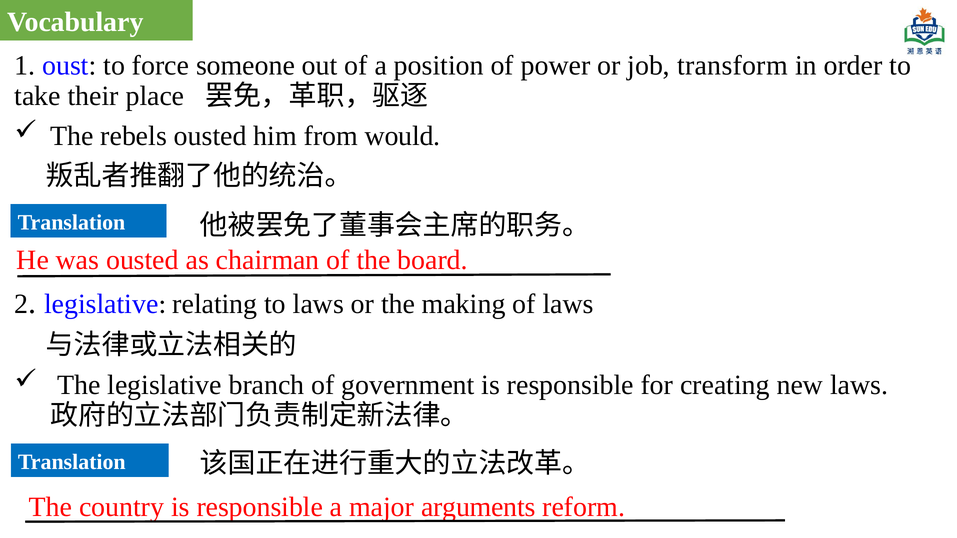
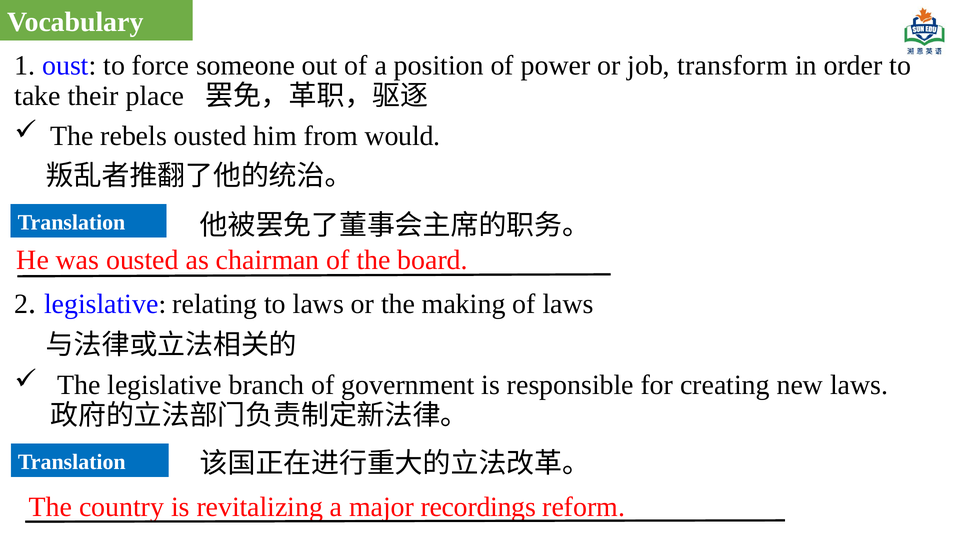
country is responsible: responsible -> revitalizing
arguments: arguments -> recordings
